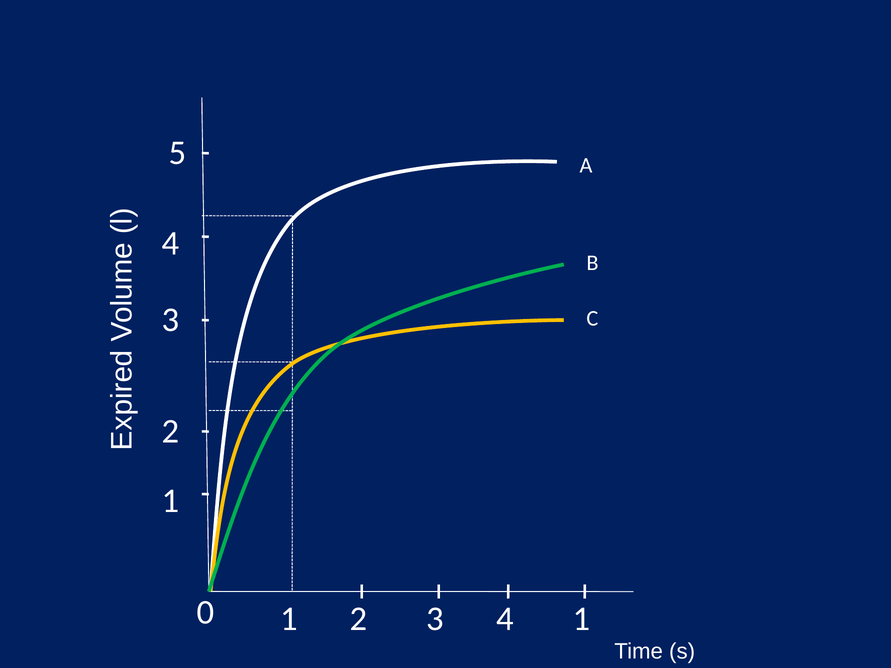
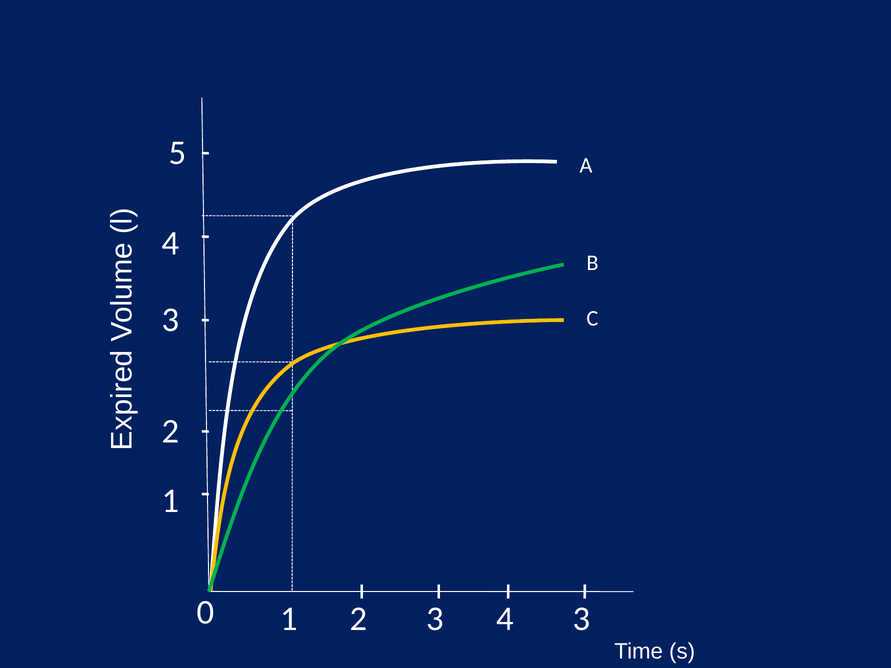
4 1: 1 -> 3
